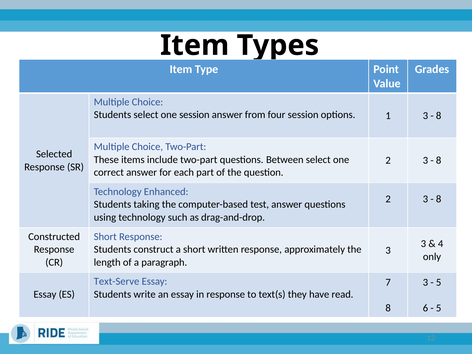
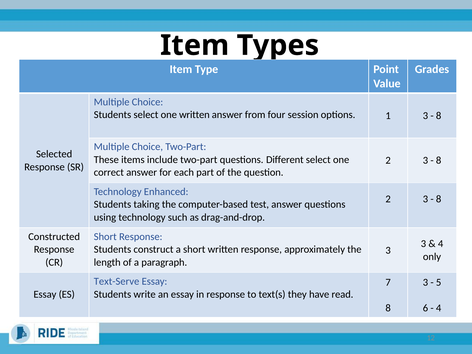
one session: session -> written
Between: Between -> Different
5 at (439, 308): 5 -> 4
